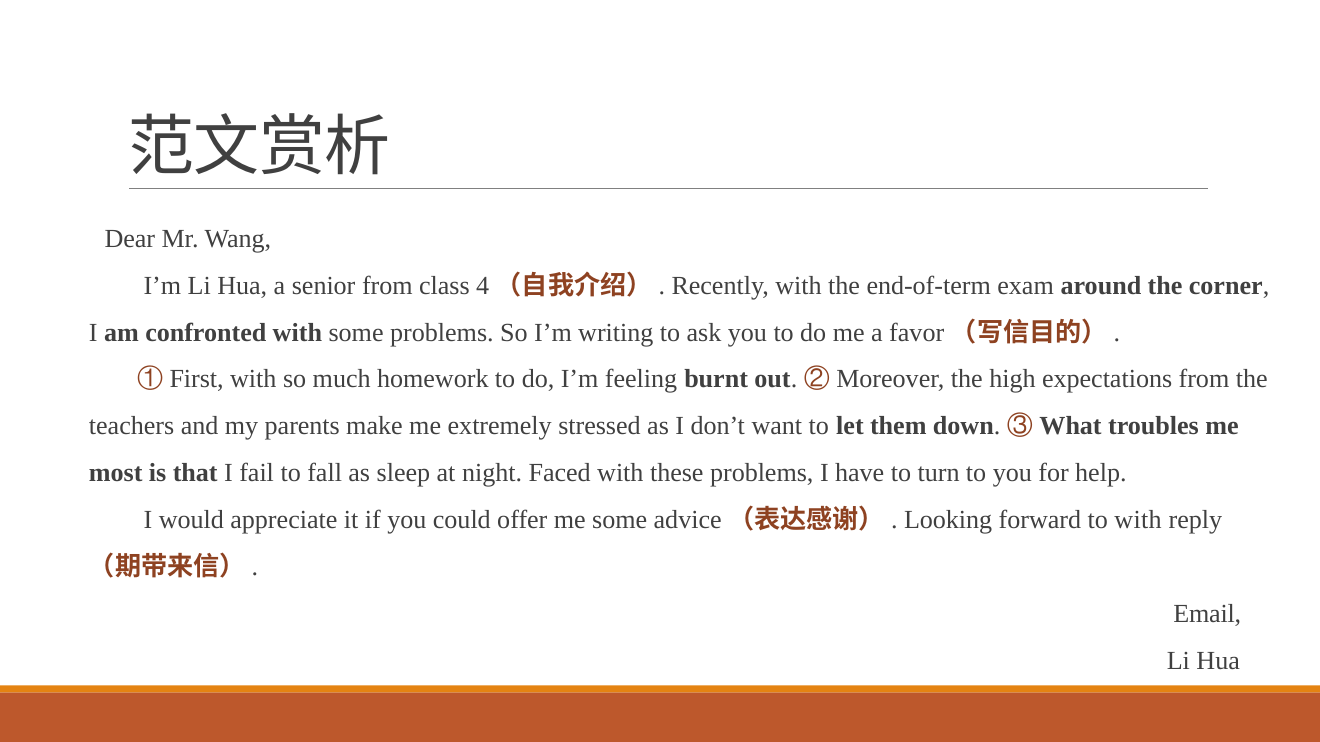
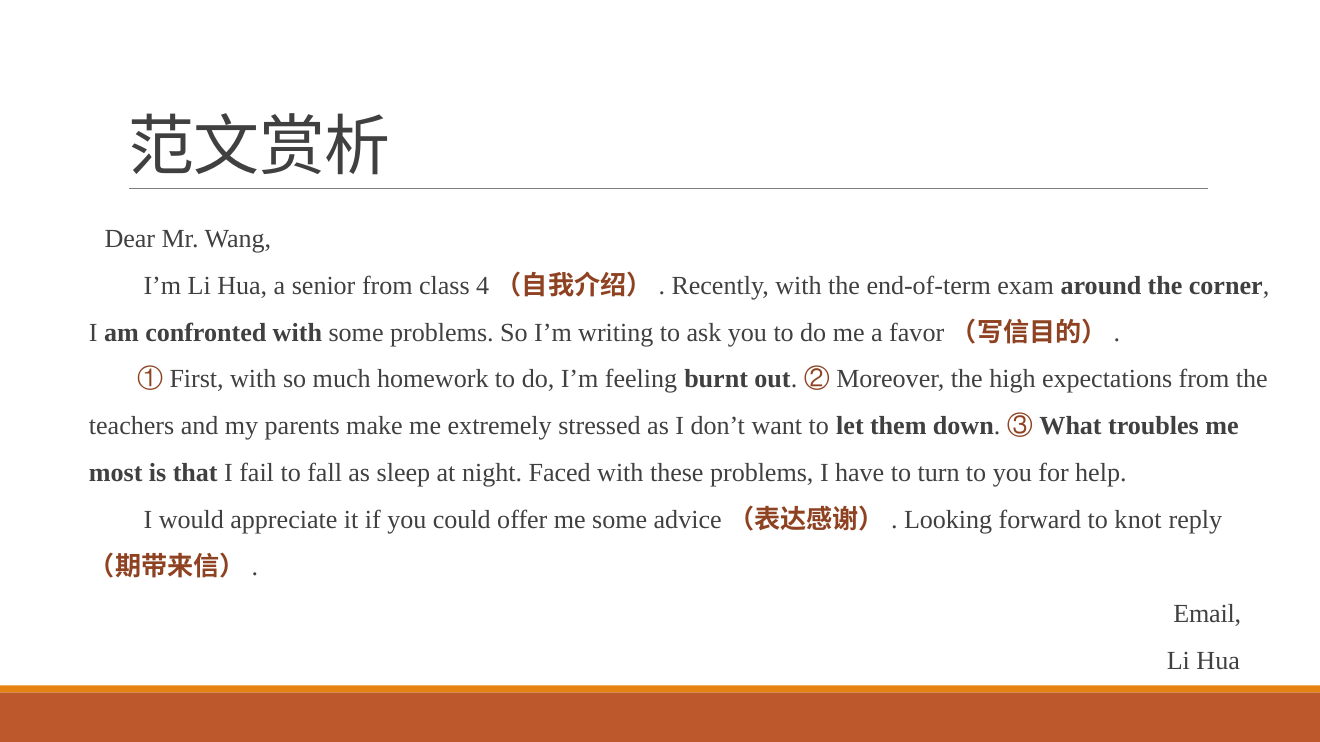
to with: with -> knot
